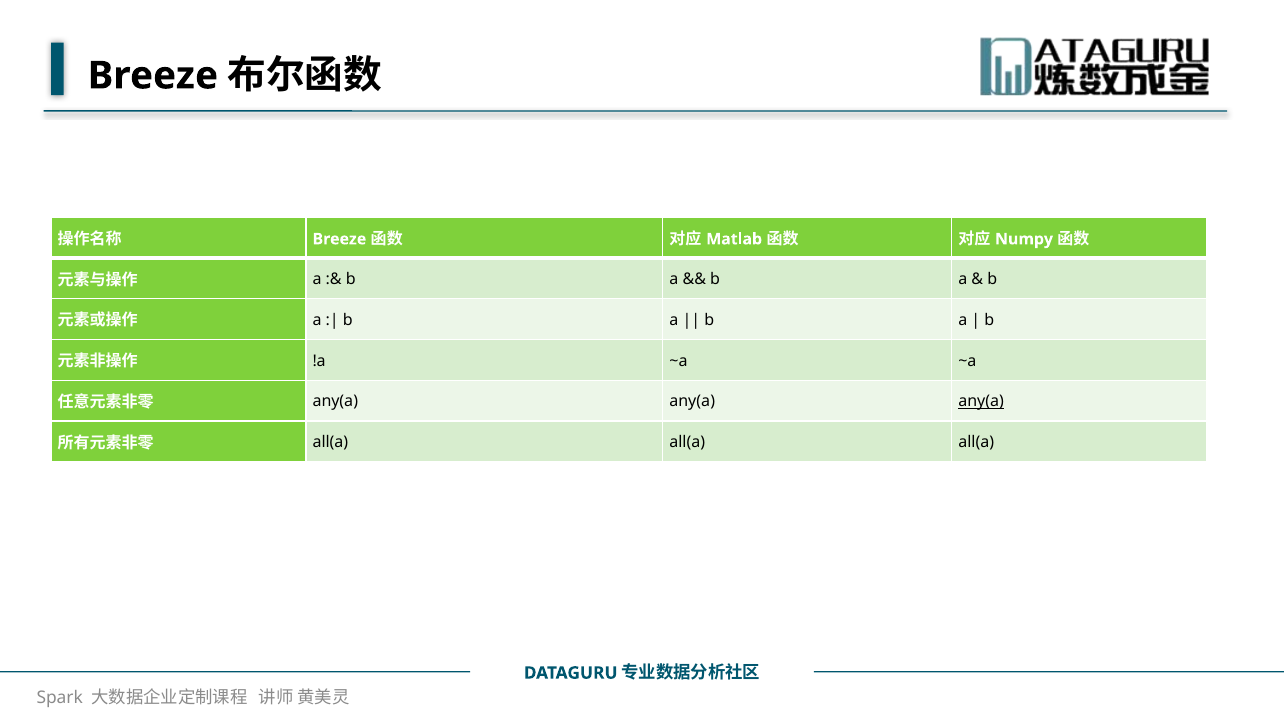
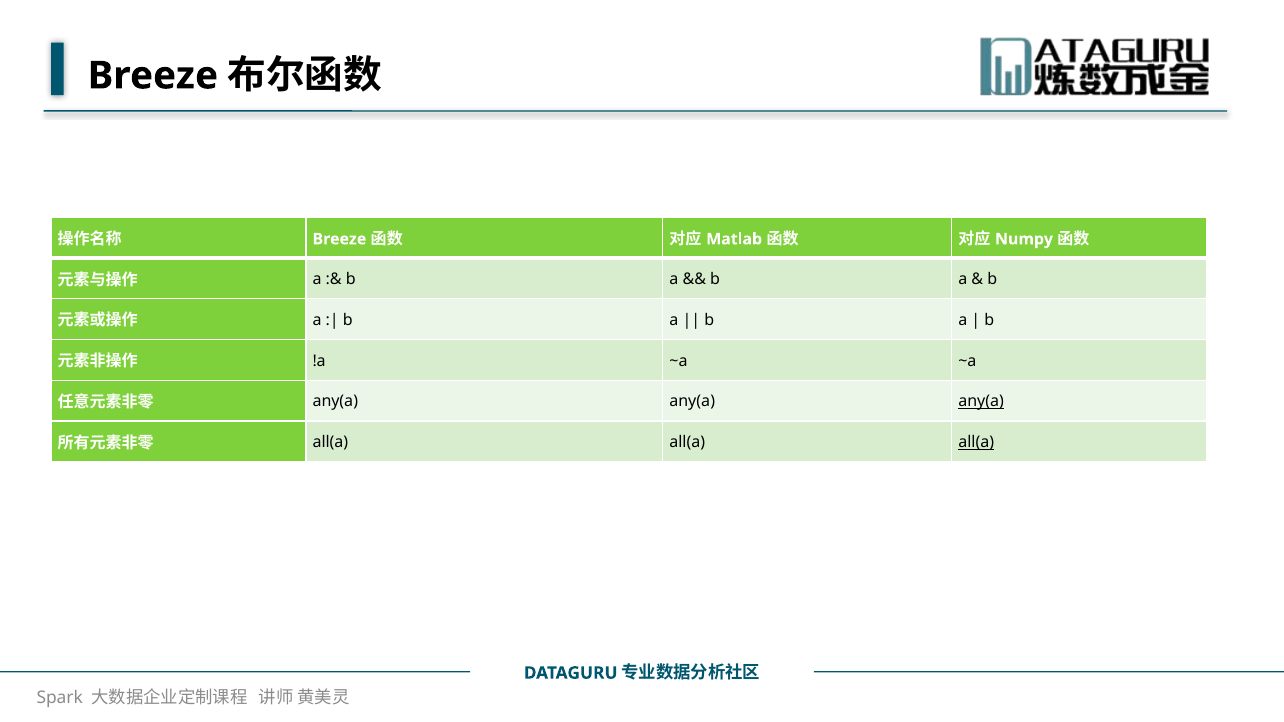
all(a at (976, 442) underline: none -> present
